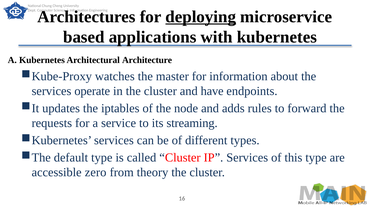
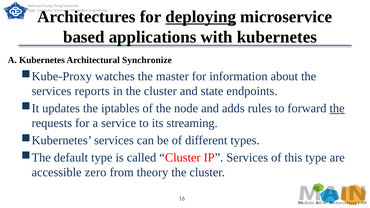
Architecture: Architecture -> Synchronize
operate: operate -> reports
have: have -> state
the at (337, 108) underline: none -> present
